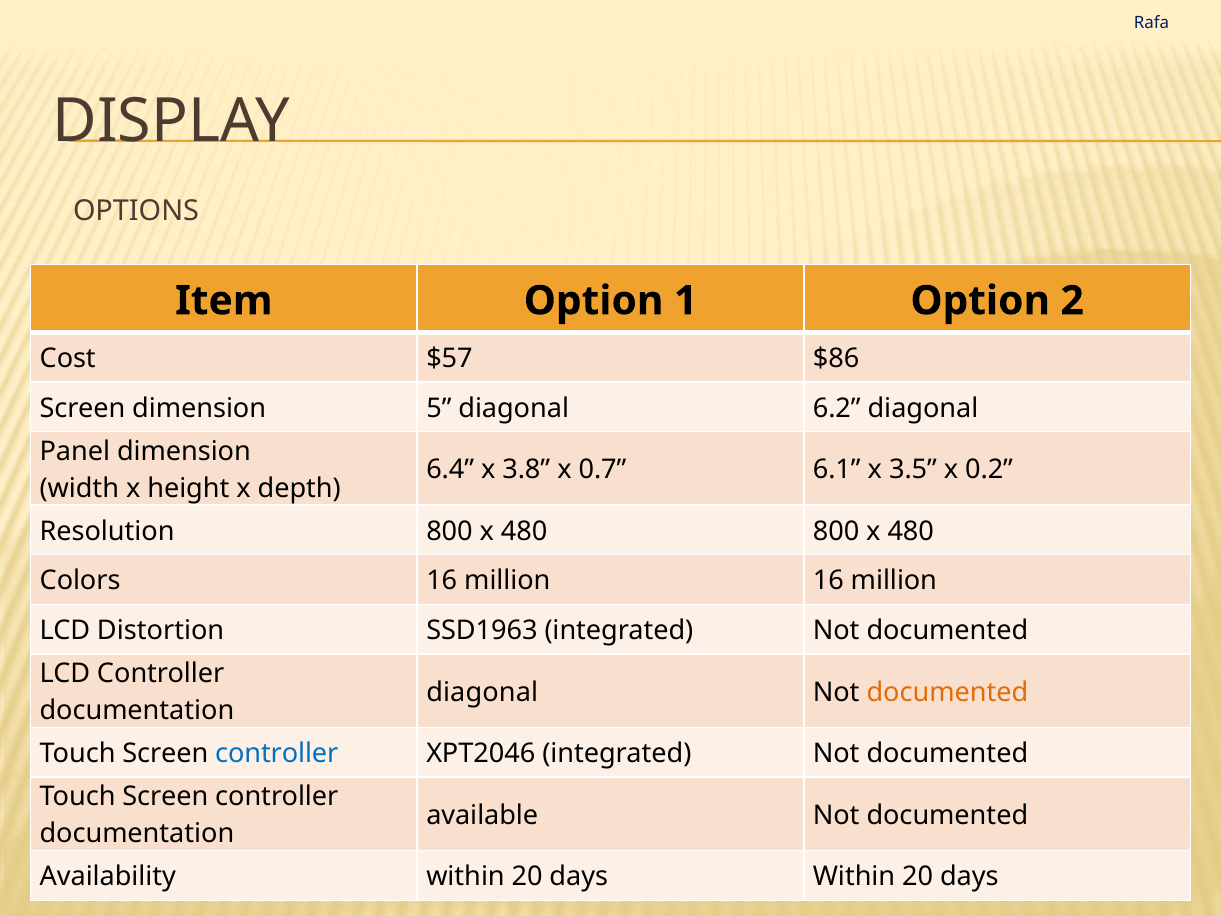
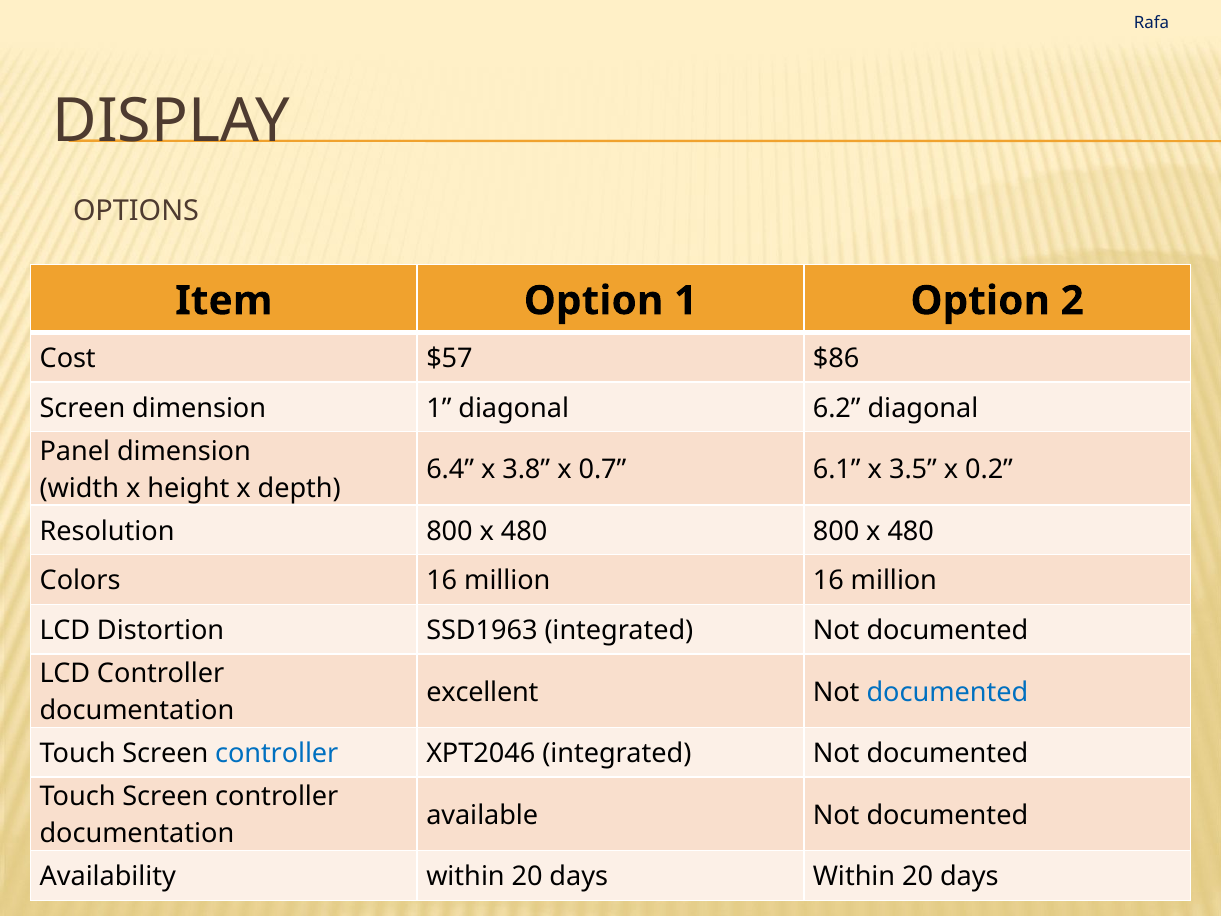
dimension 5: 5 -> 1
diagonal at (482, 692): diagonal -> excellent
documented at (947, 692) colour: orange -> blue
